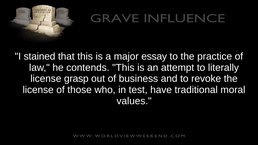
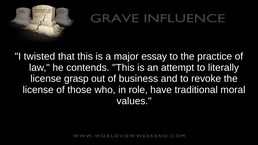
stained: stained -> twisted
test: test -> role
